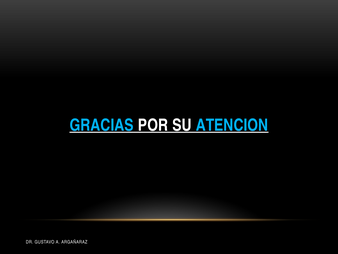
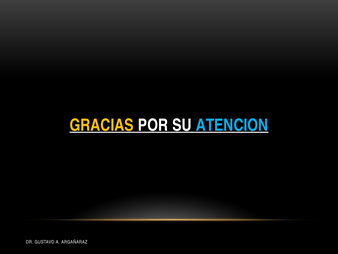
GRACIAS colour: light blue -> yellow
